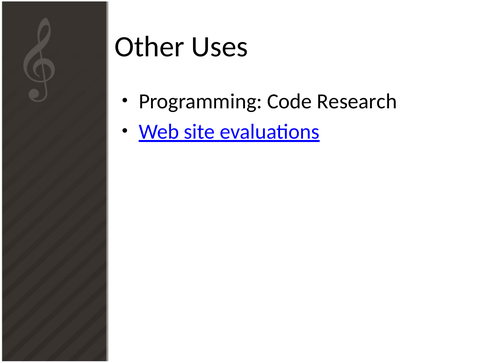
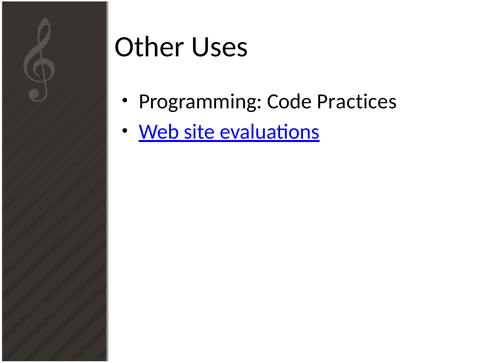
Research: Research -> Practices
